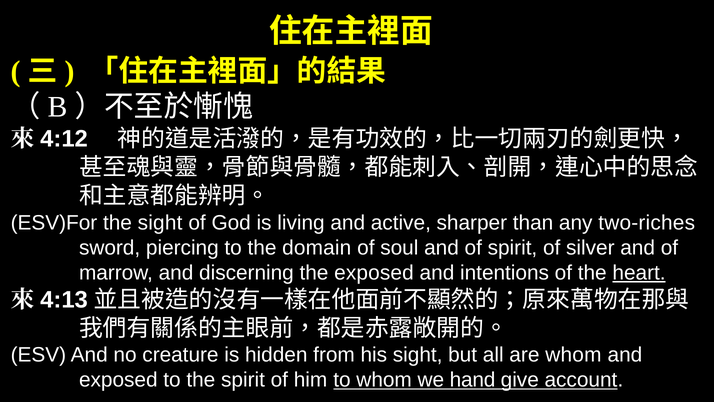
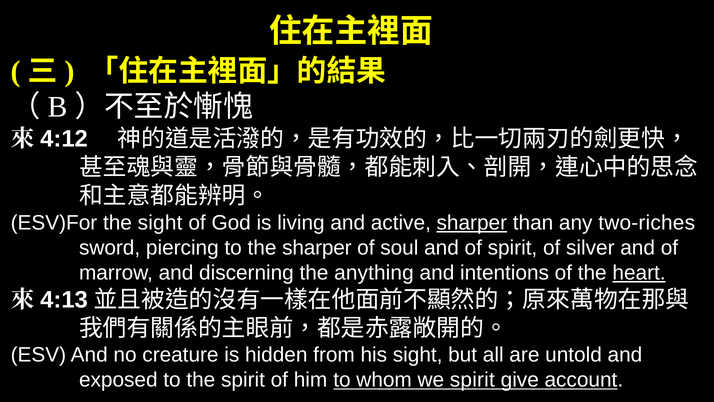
sharper at (472, 222) underline: none -> present
the domain: domain -> sharper
the exposed: exposed -> anything
are whom: whom -> untold
we hand: hand -> spirit
